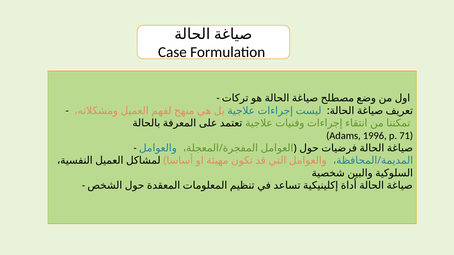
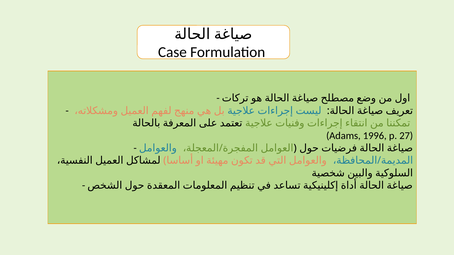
71: 71 -> 27
